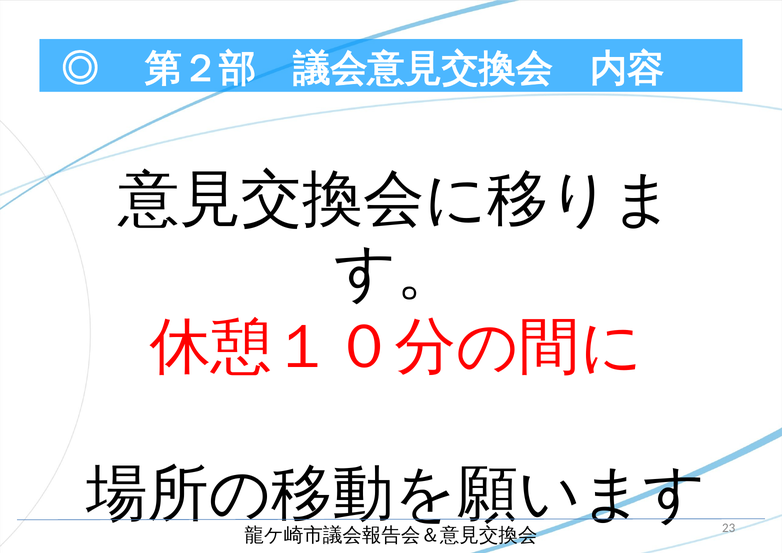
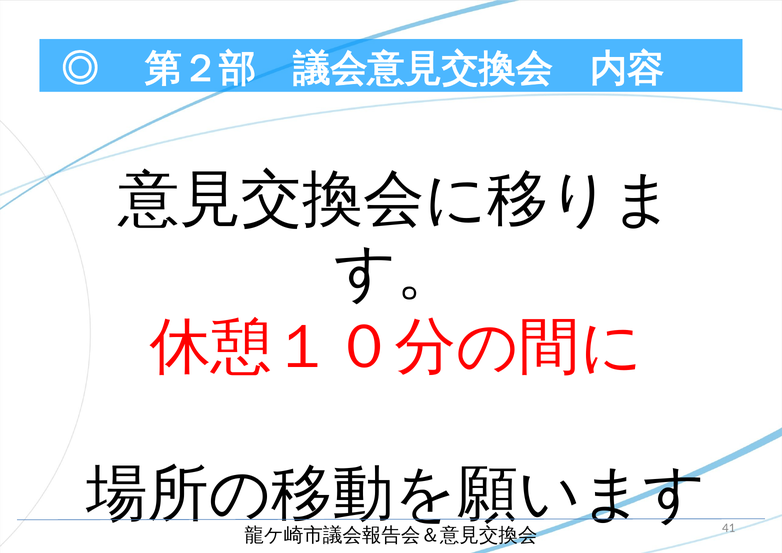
23: 23 -> 41
